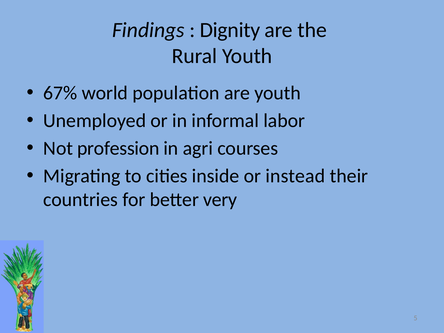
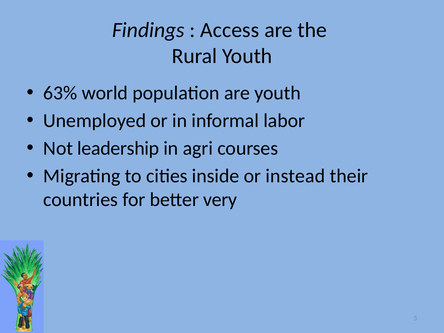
Dignity: Dignity -> Access
67%: 67% -> 63%
profession: profession -> leadership
